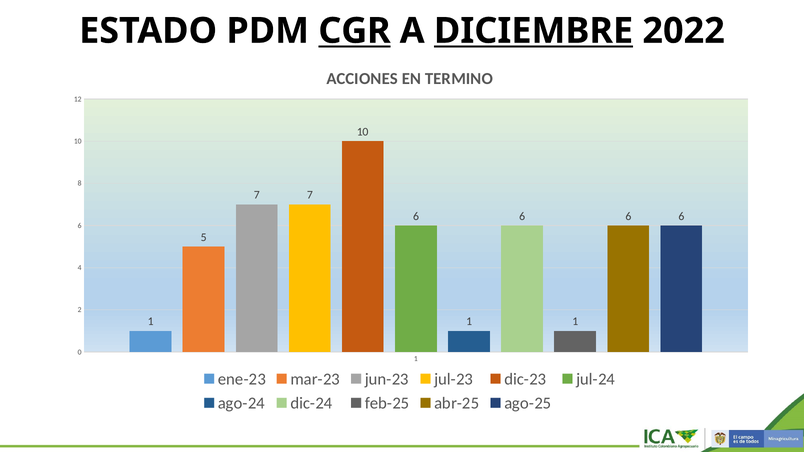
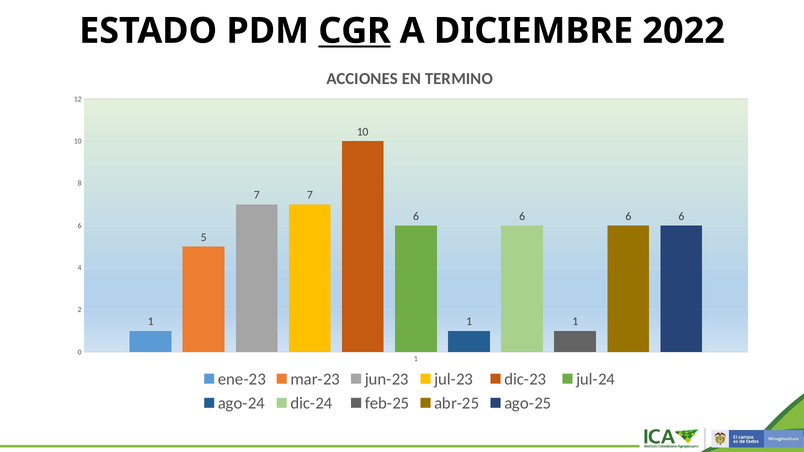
DICIEMBRE underline: present -> none
